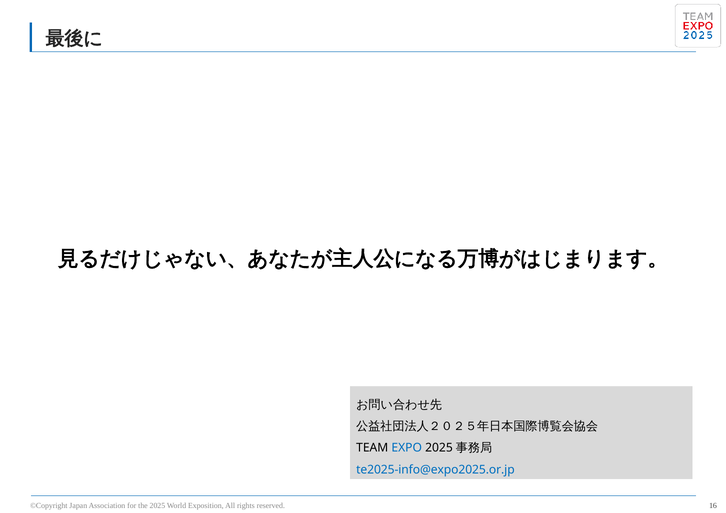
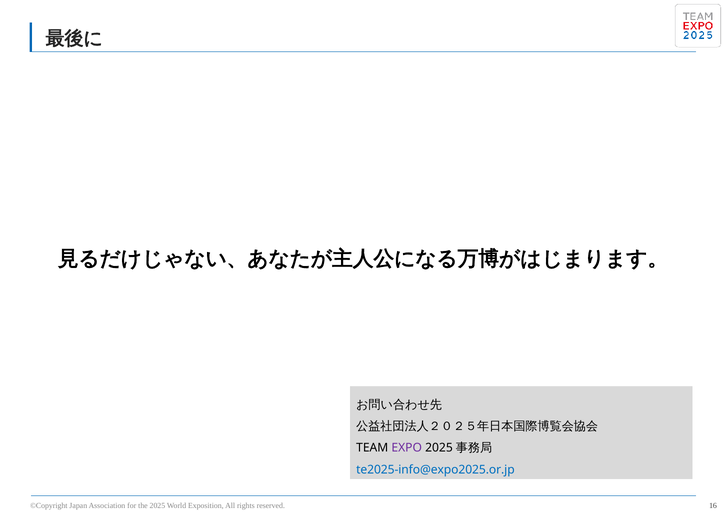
EXPO colour: blue -> purple
